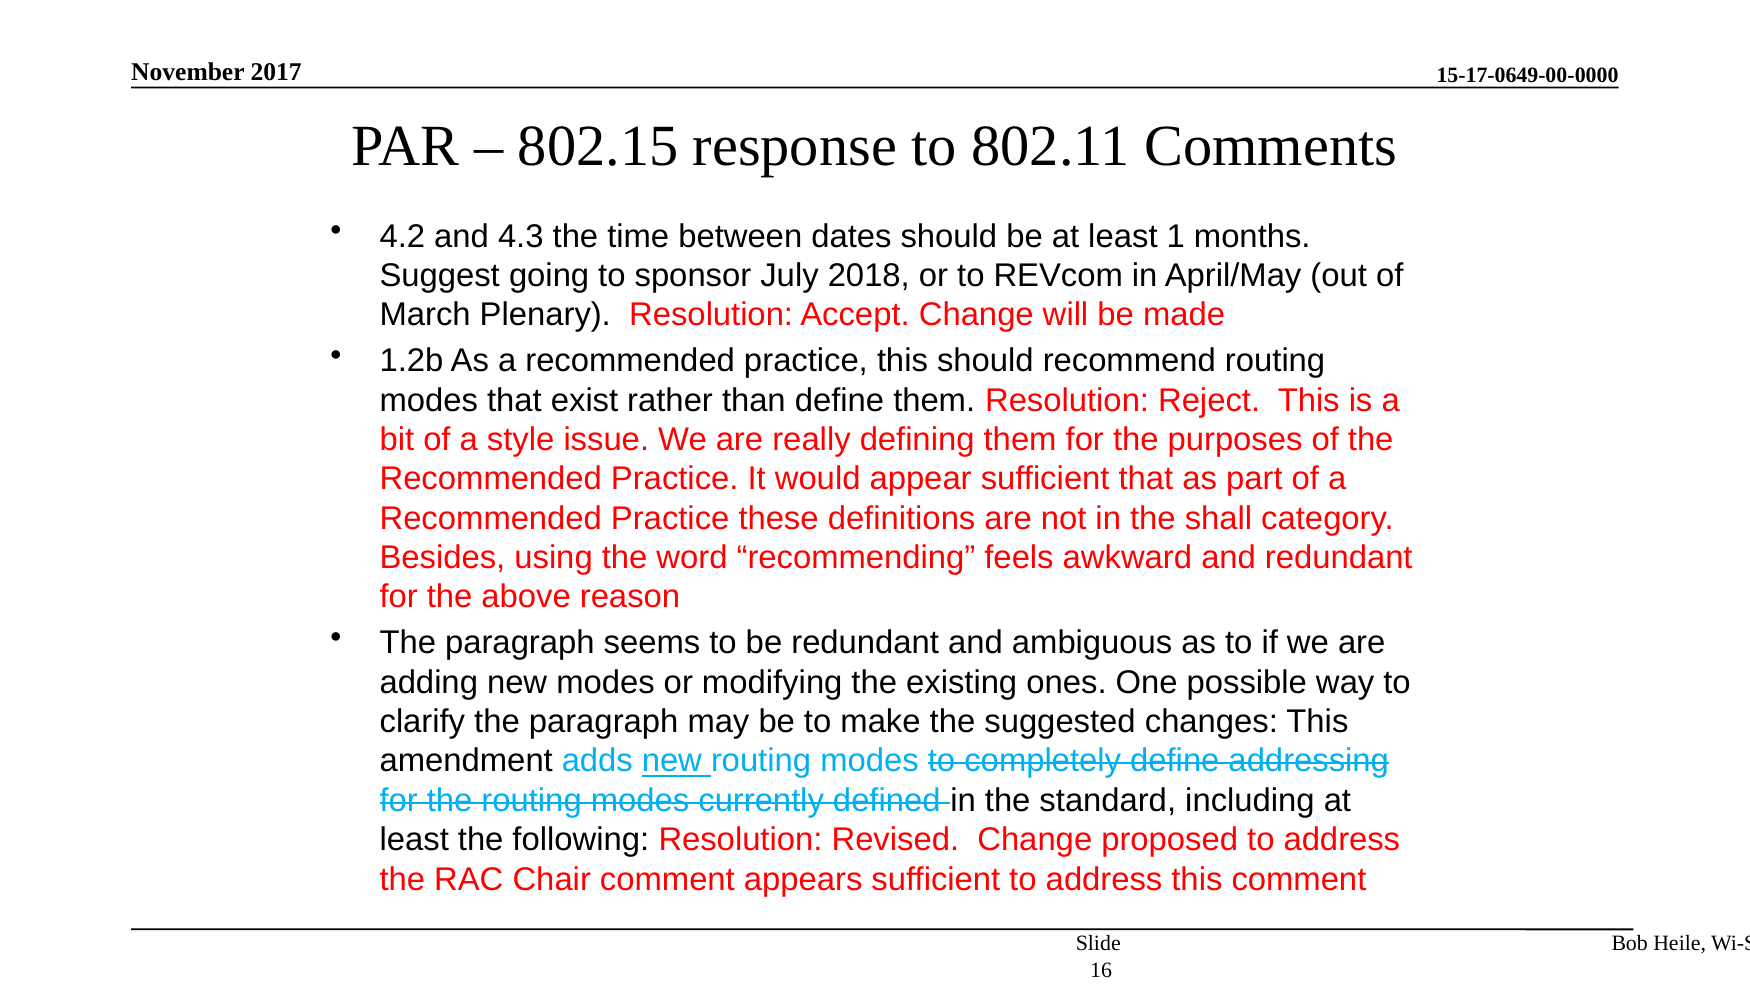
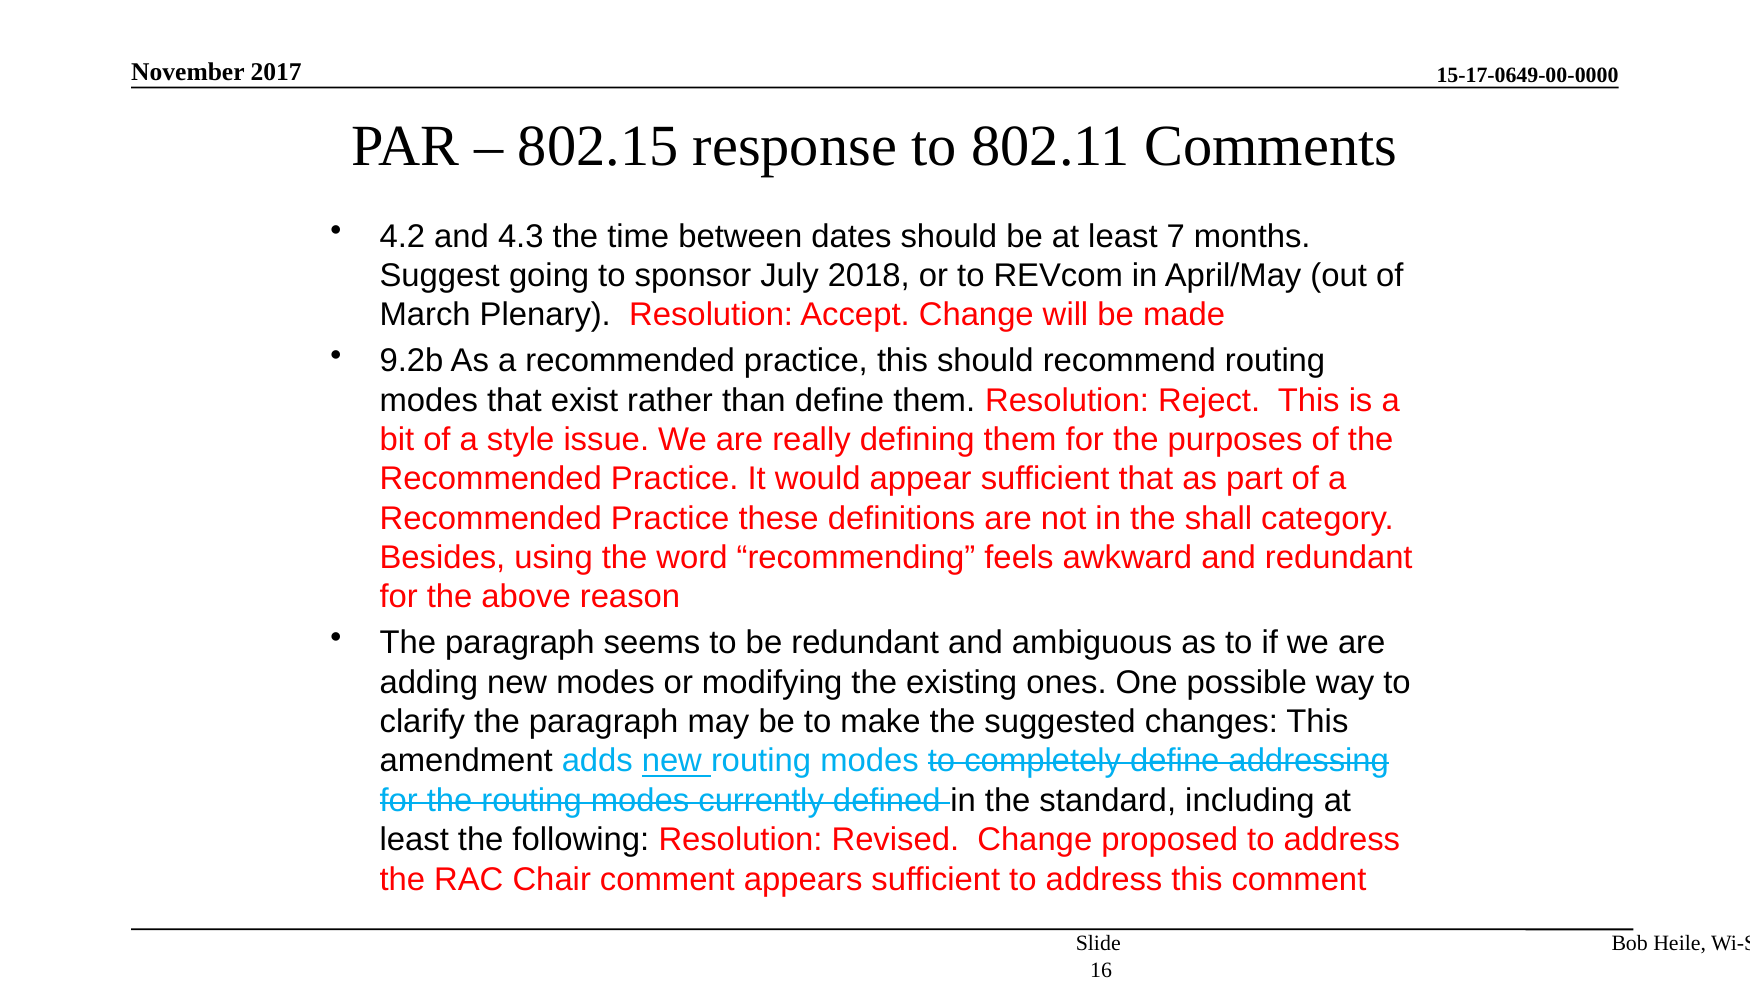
1: 1 -> 7
1.2b: 1.2b -> 9.2b
